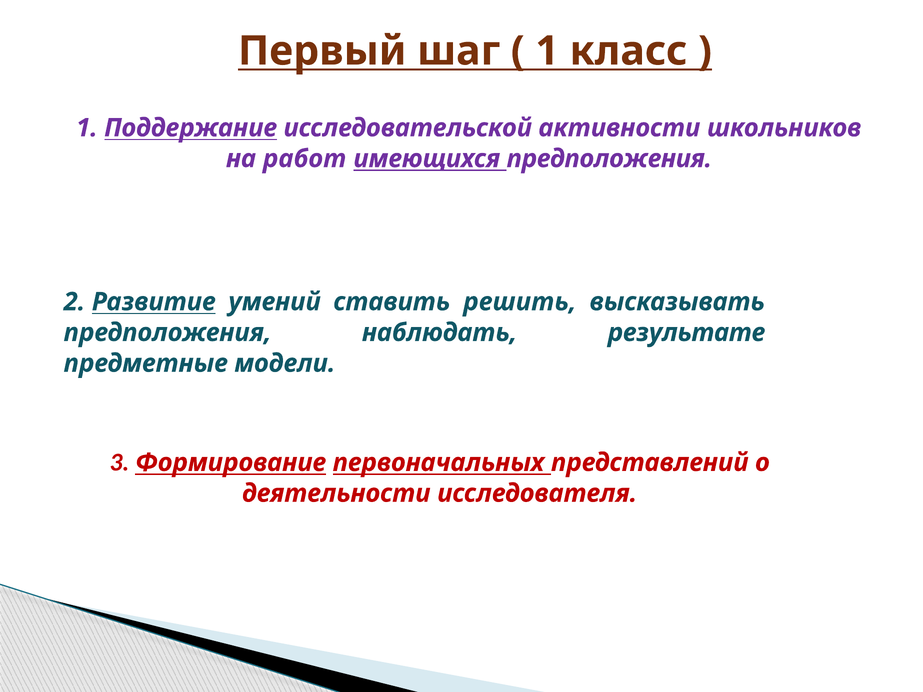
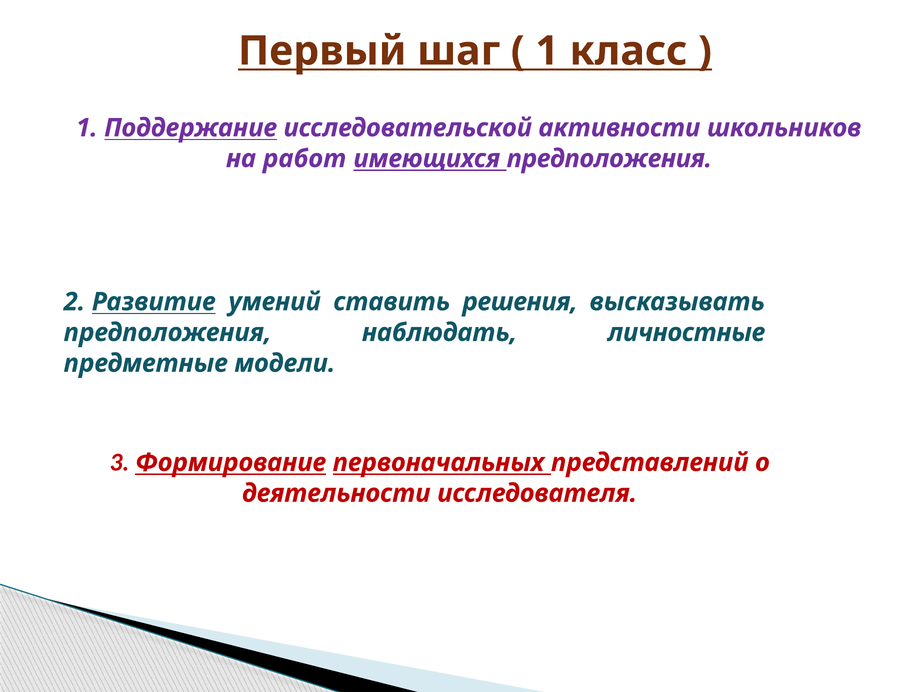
решить: решить -> решения
результате: результате -> личностные
